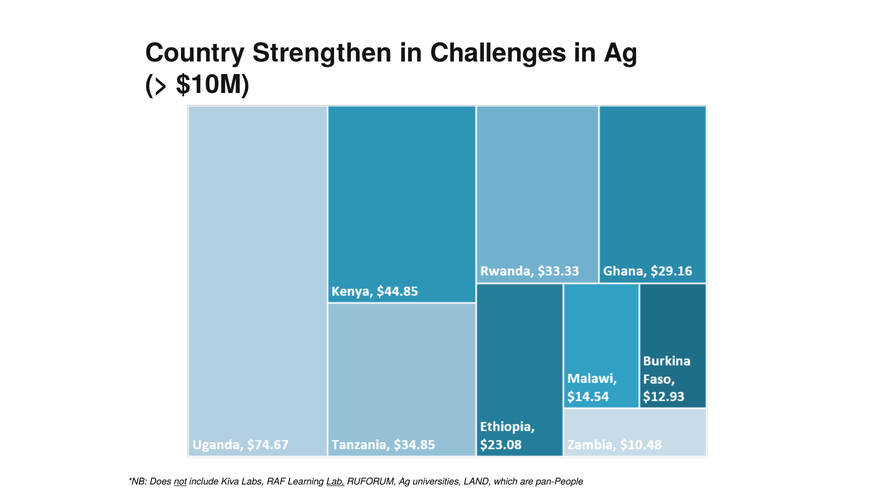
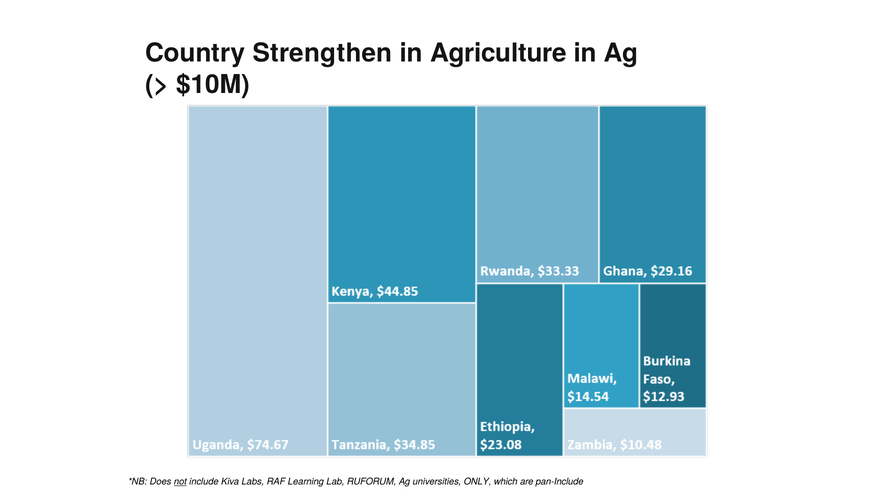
Challenges: Challenges -> Agriculture
Lab underline: present -> none
LAND: LAND -> ONLY
pan-People: pan-People -> pan-Include
